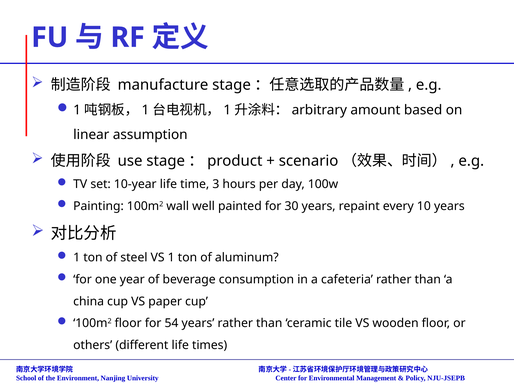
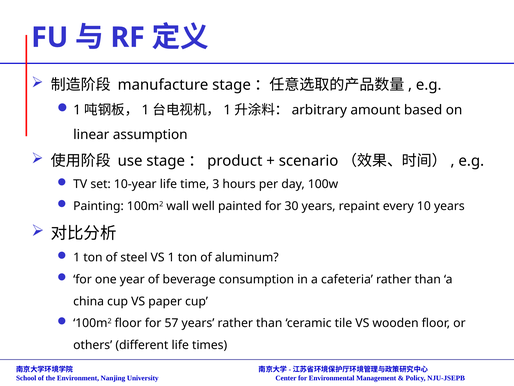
54: 54 -> 57
